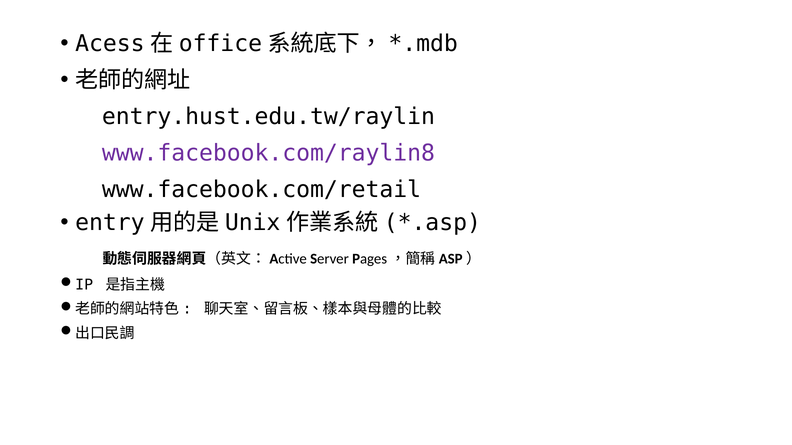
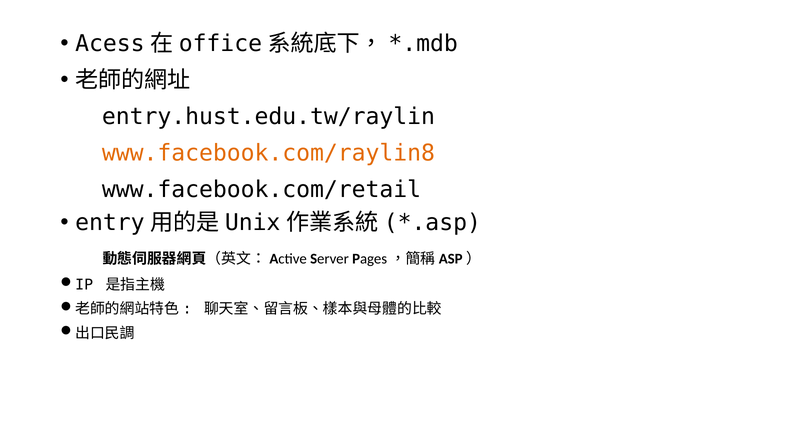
www.facebook.com/raylin8 colour: purple -> orange
